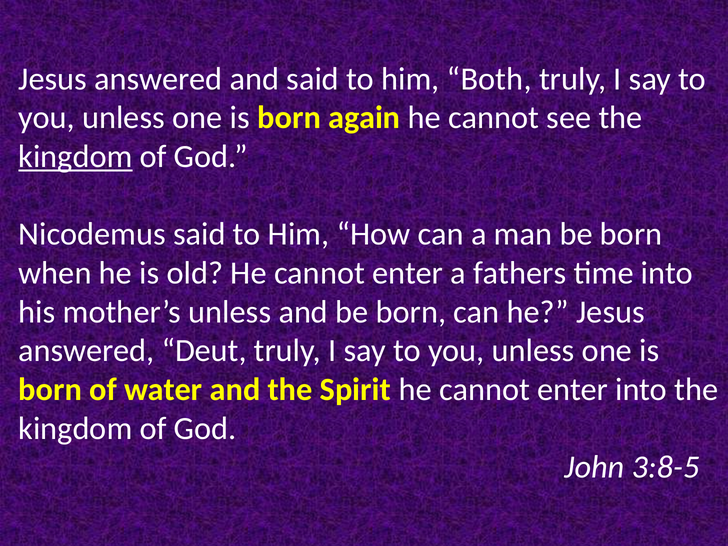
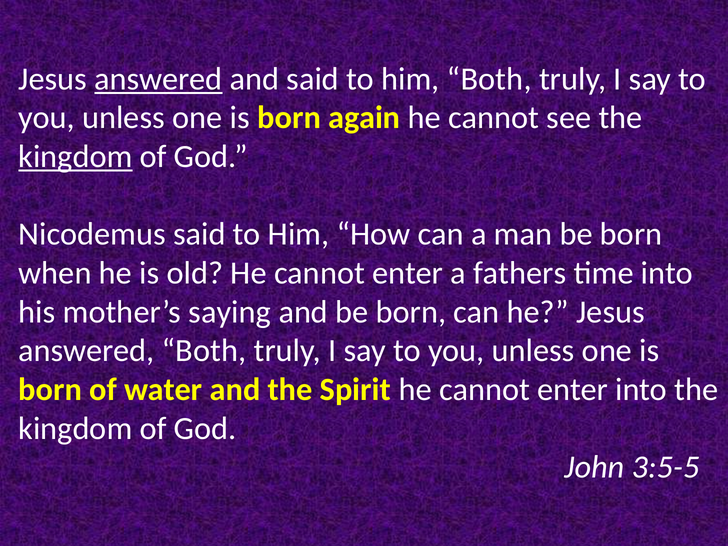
answered at (158, 79) underline: none -> present
mother’s unless: unless -> saying
answered Deut: Deut -> Both
3:8-5: 3:8-5 -> 3:5-5
